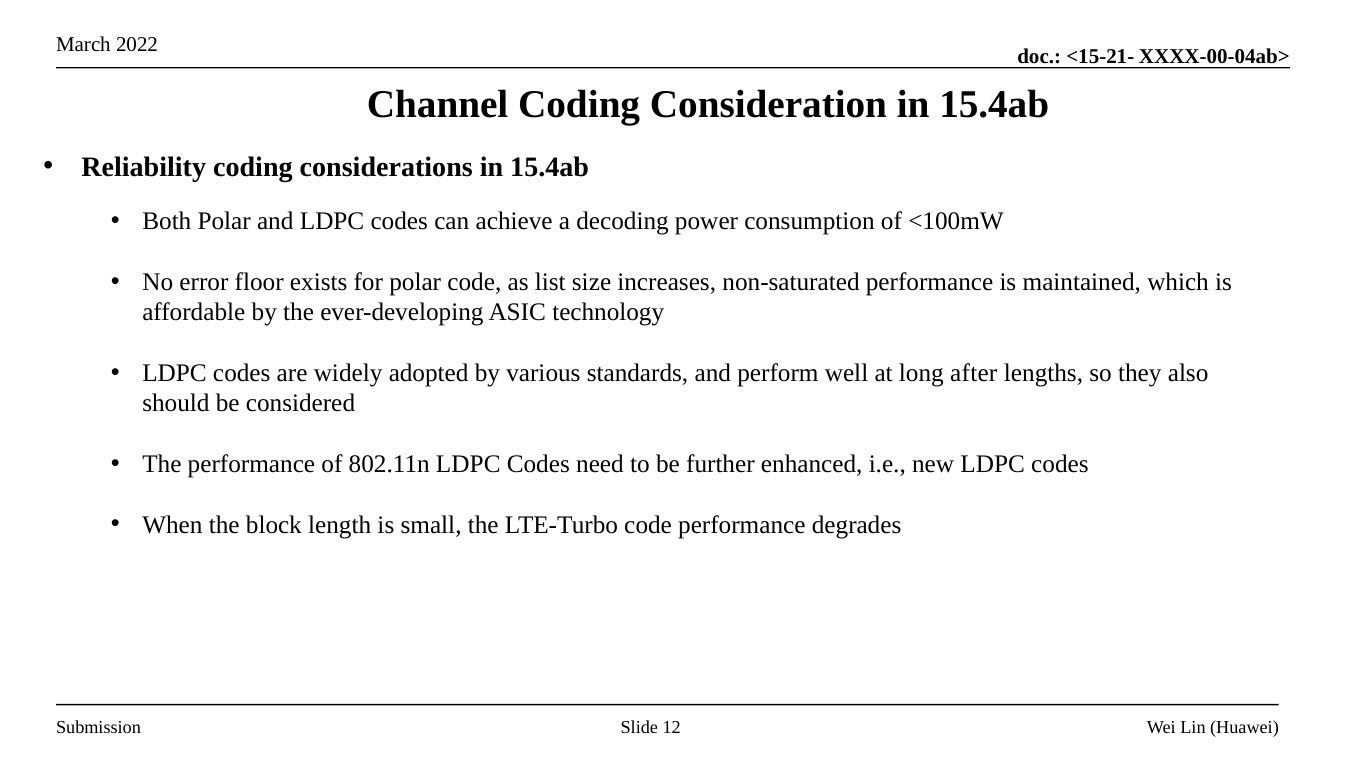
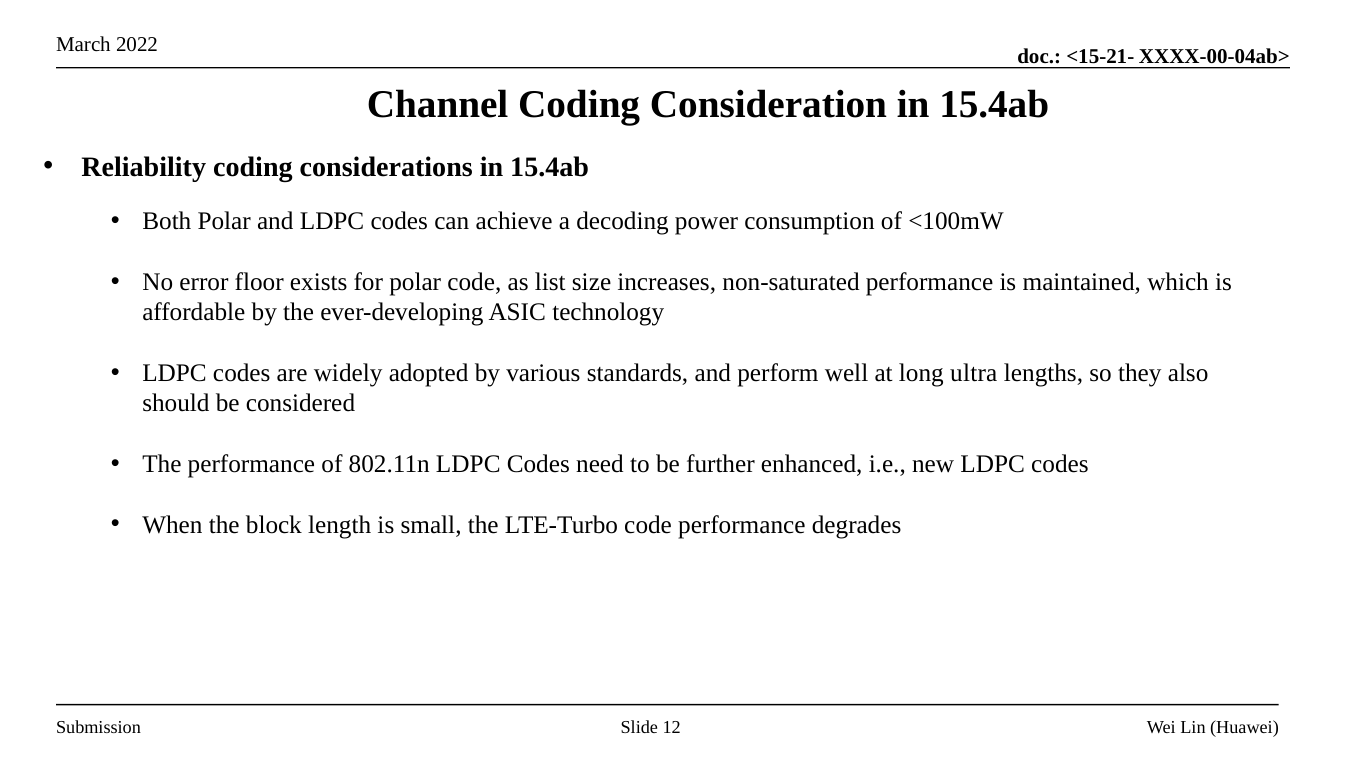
after: after -> ultra
